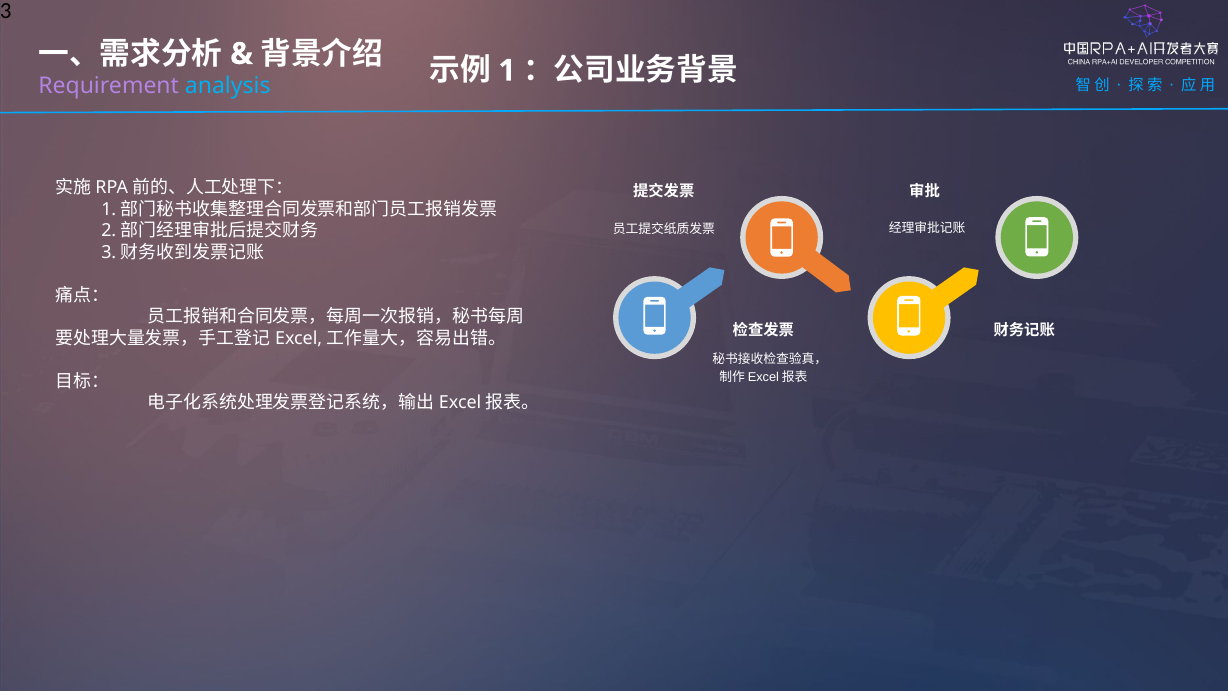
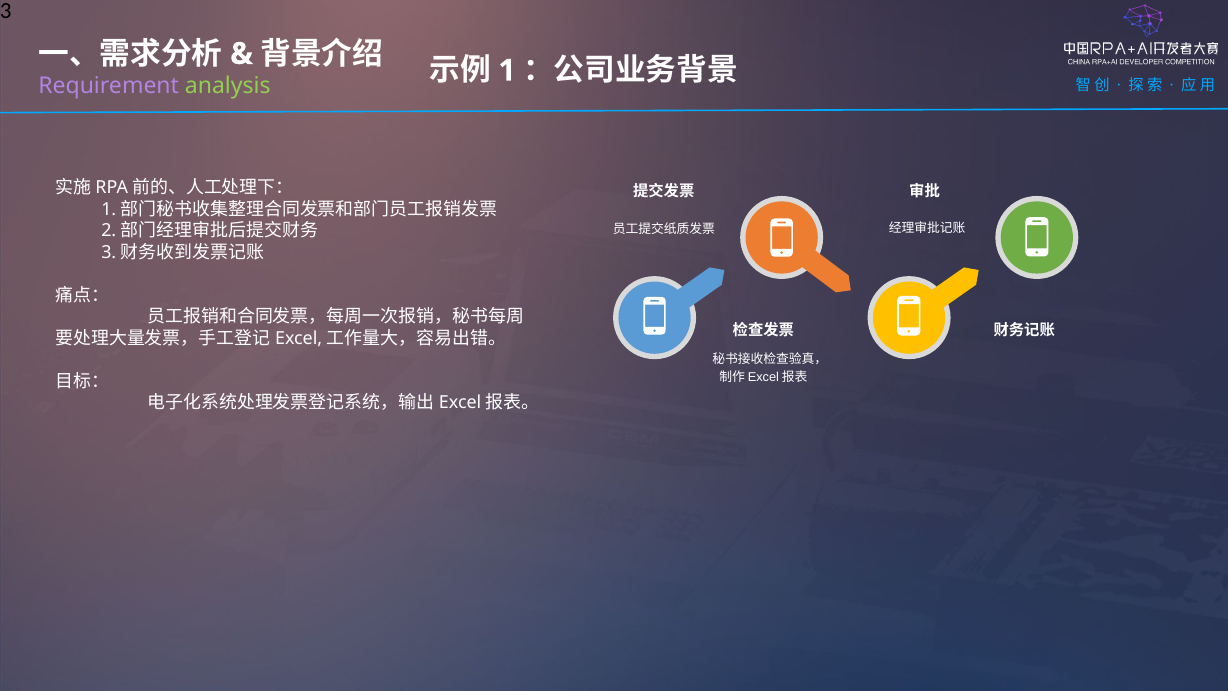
analysis colour: light blue -> light green
